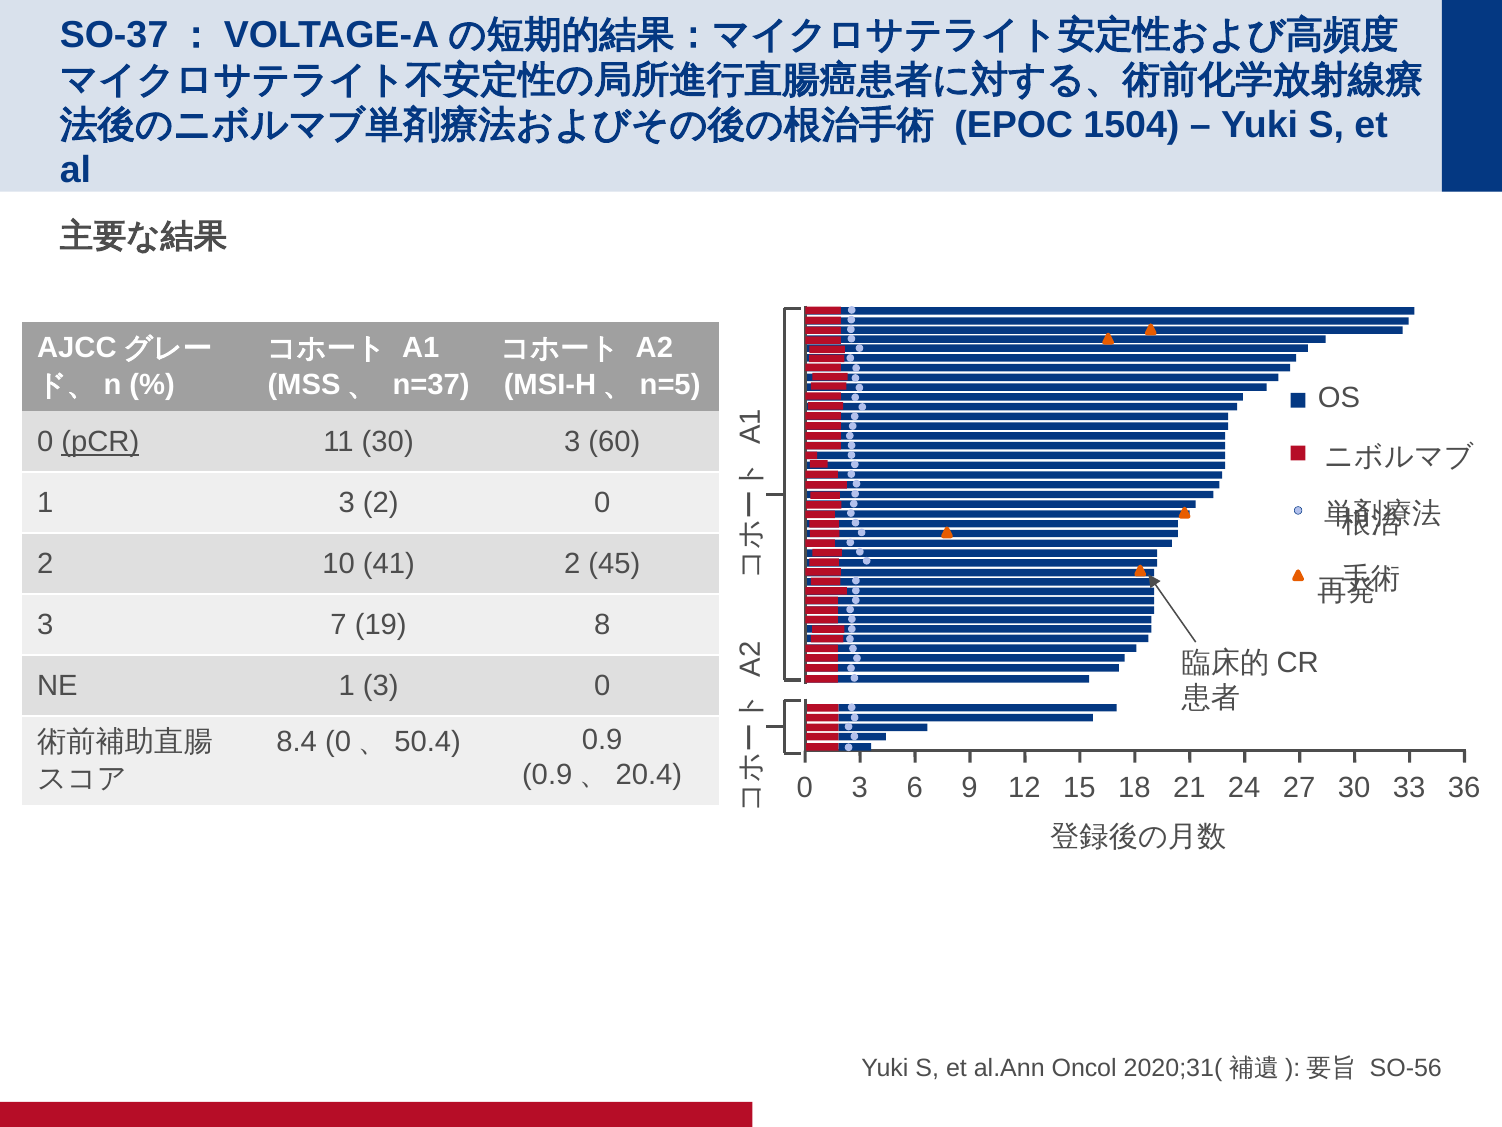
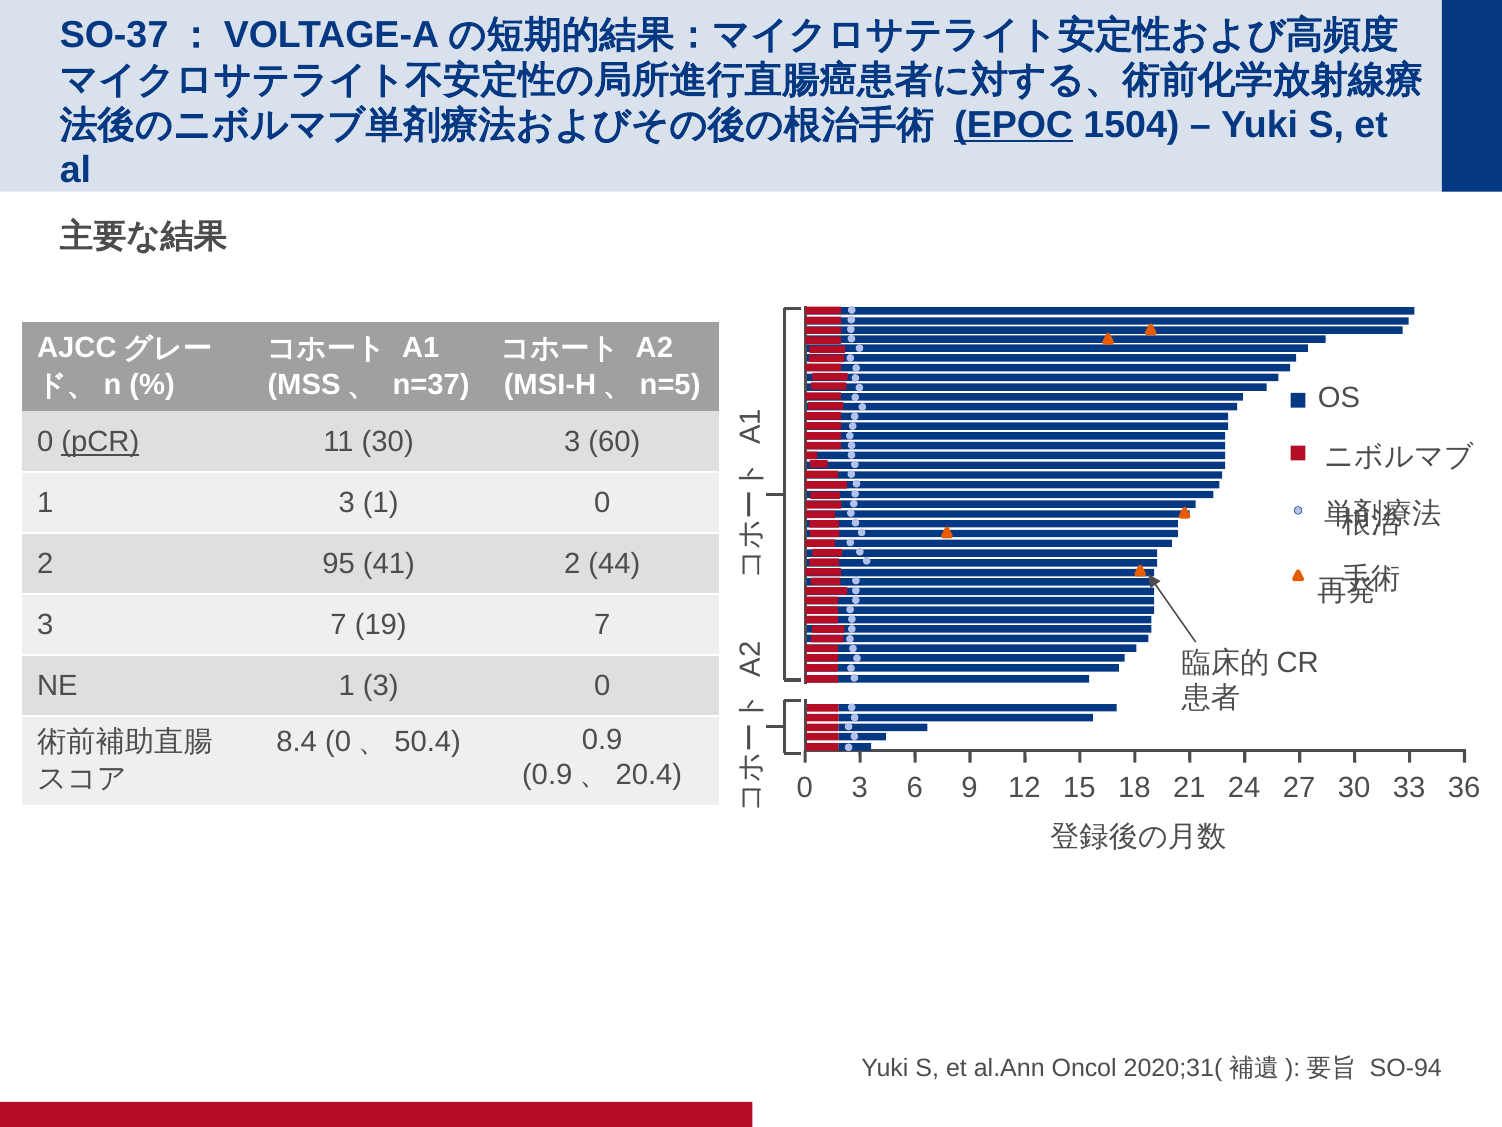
EPOC underline: none -> present
3 2: 2 -> 1
10: 10 -> 95
45: 45 -> 44
19 8: 8 -> 7
SO-56: SO-56 -> SO-94
